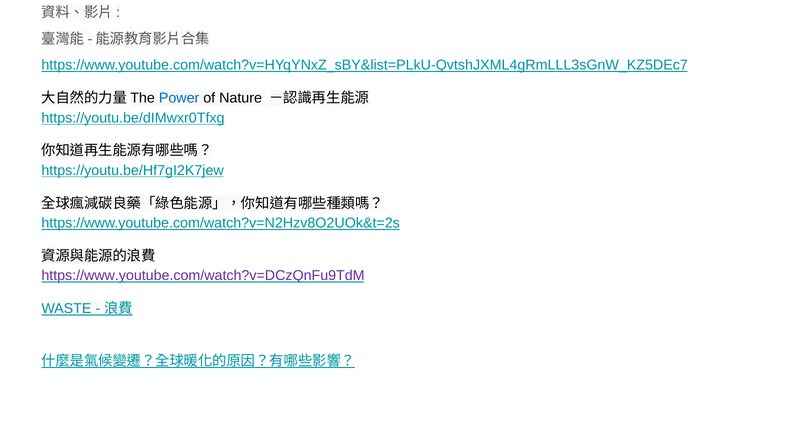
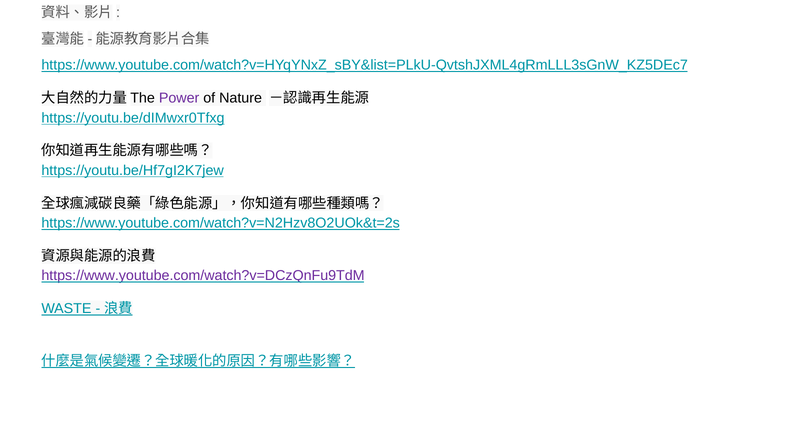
Power colour: blue -> purple
